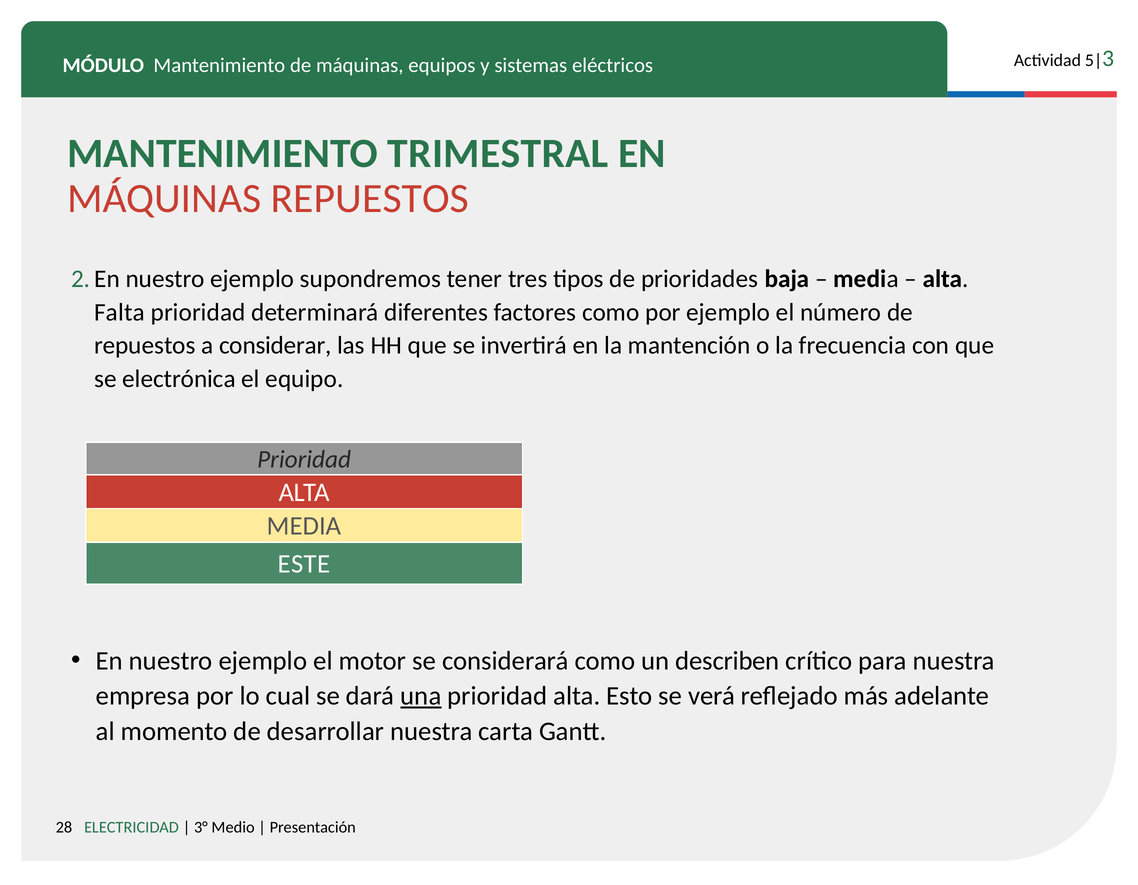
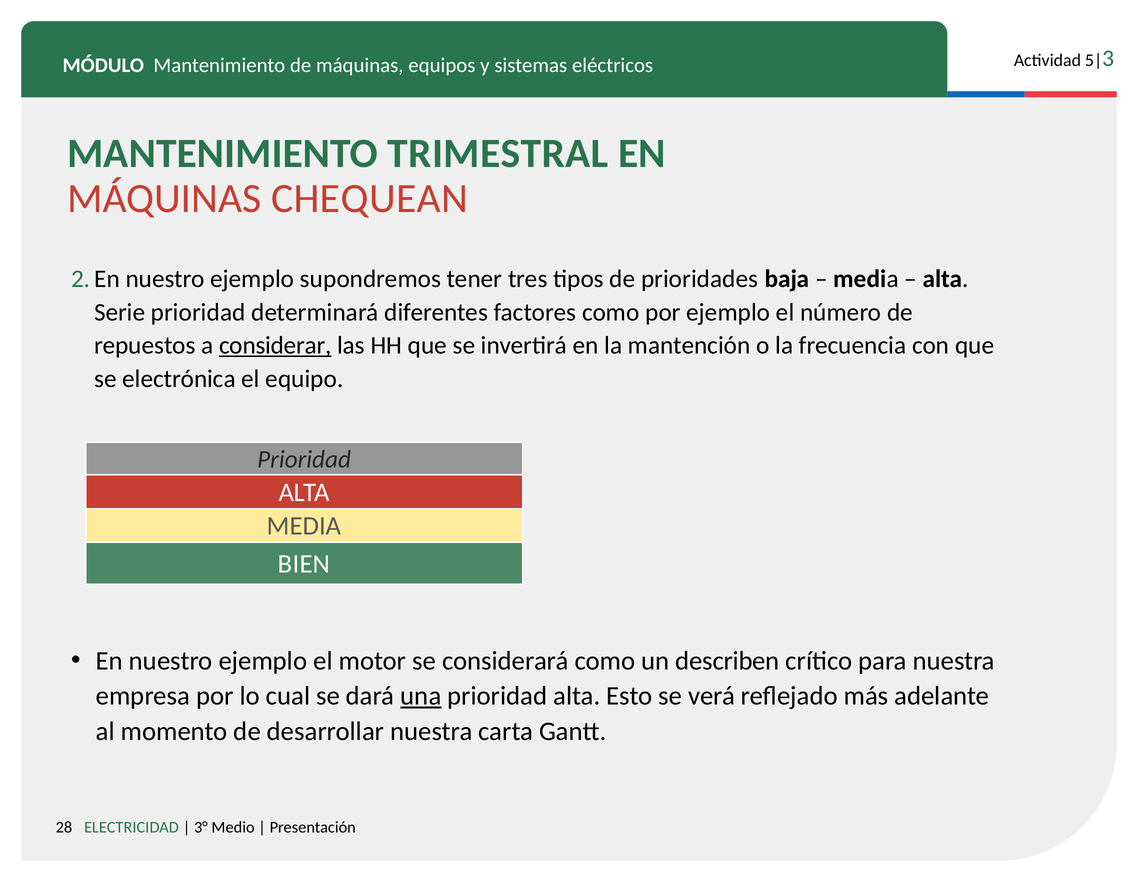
MÁQUINAS REPUESTOS: REPUESTOS -> CHEQUEAN
Falta: Falta -> Serie
considerar underline: none -> present
ESTE: ESTE -> BIEN
